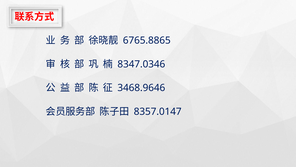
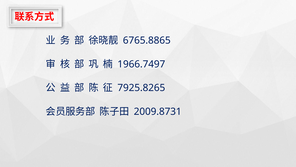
8347.0346: 8347.0346 -> 1966.7497
3468.9646: 3468.9646 -> 7925.8265
8357.0147: 8357.0147 -> 2009.8731
